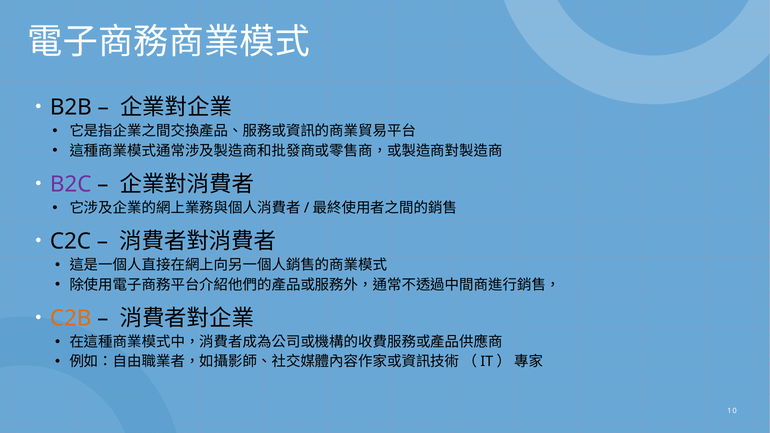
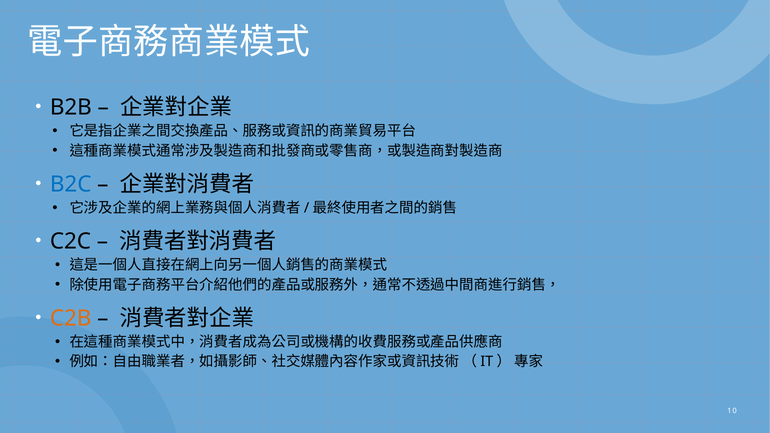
B2C colour: purple -> blue
